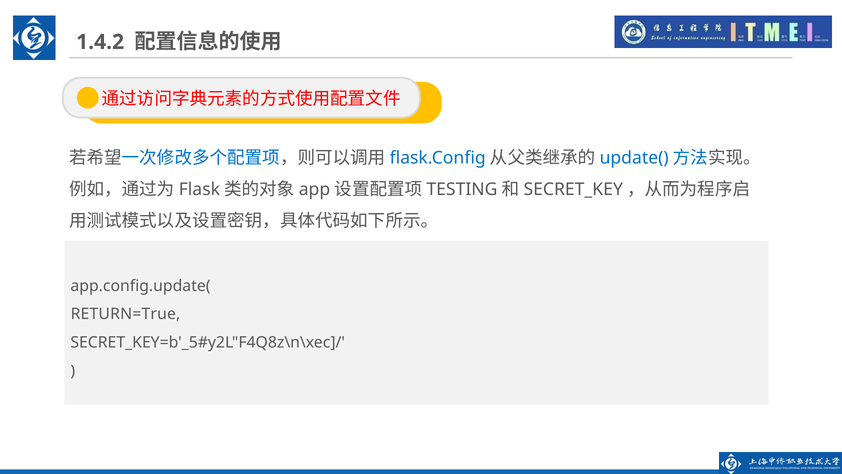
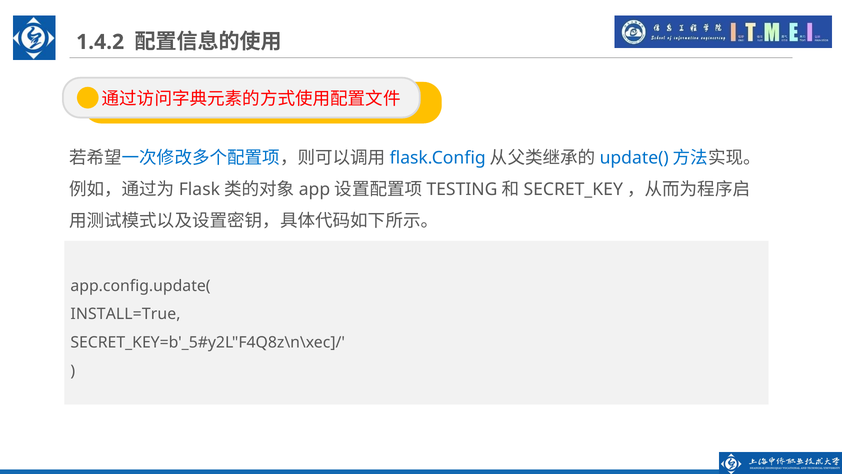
RETURN=True: RETURN=True -> INSTALL=True
